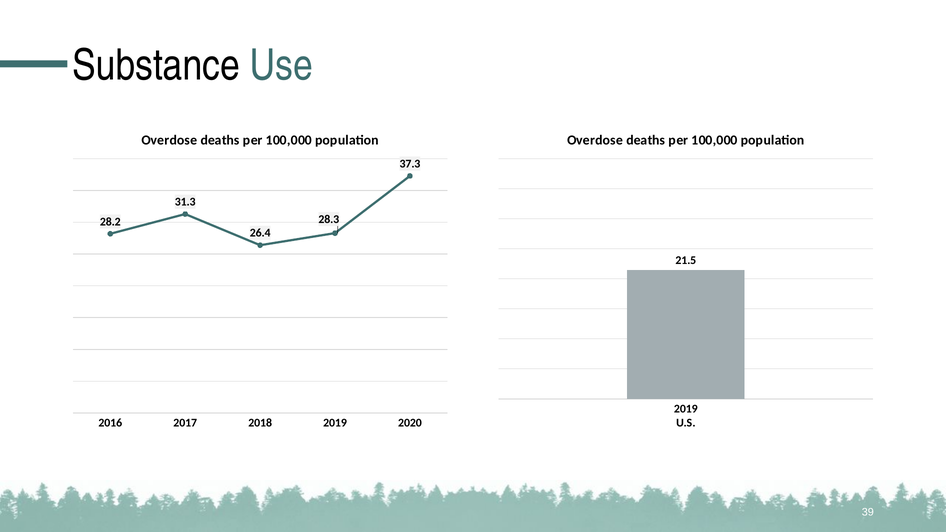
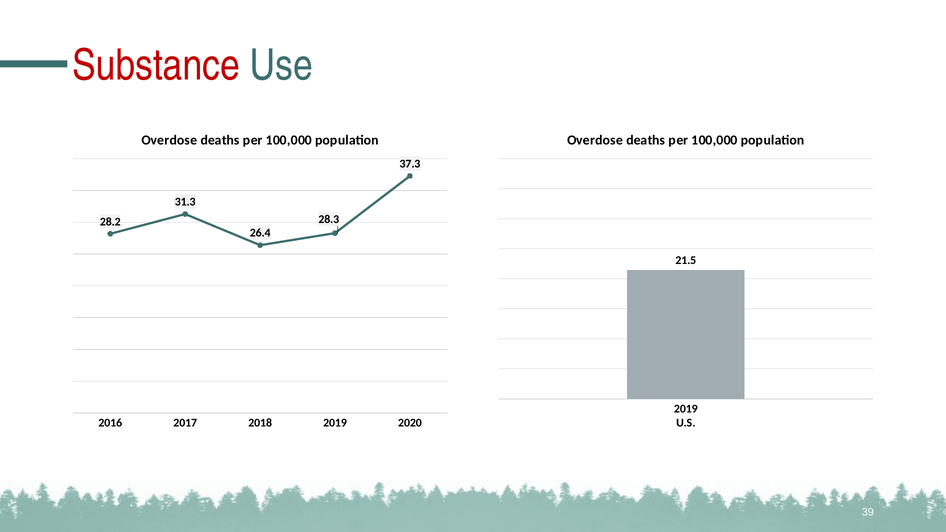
Substance colour: black -> red
